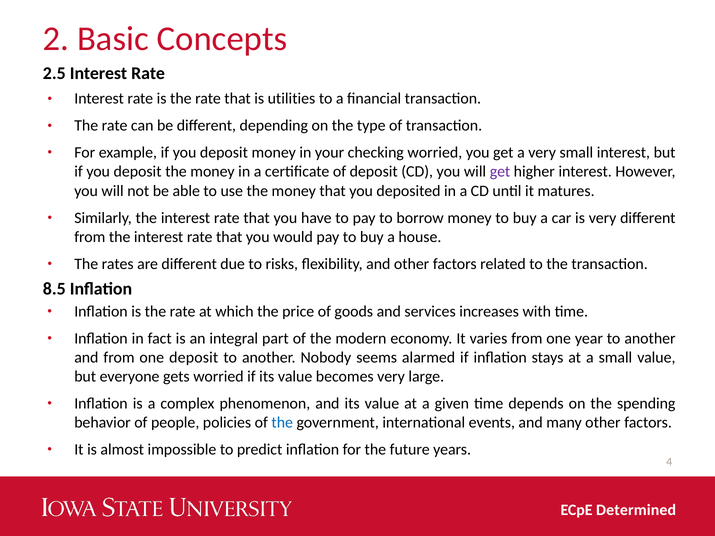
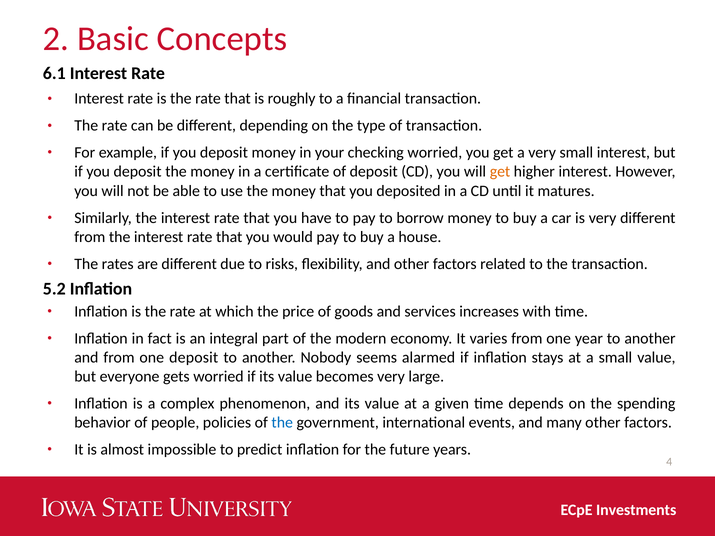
2.5: 2.5 -> 6.1
utilities: utilities -> roughly
get at (500, 172) colour: purple -> orange
8.5: 8.5 -> 5.2
Determined: Determined -> Investments
